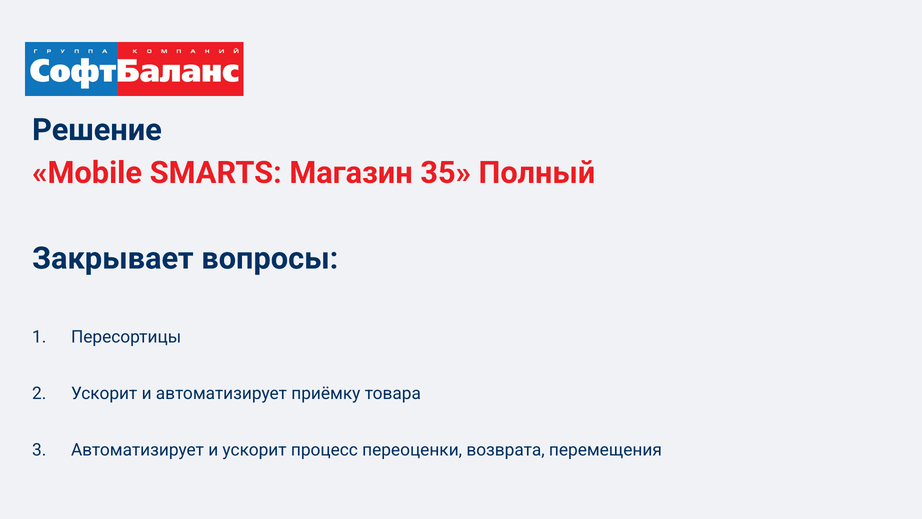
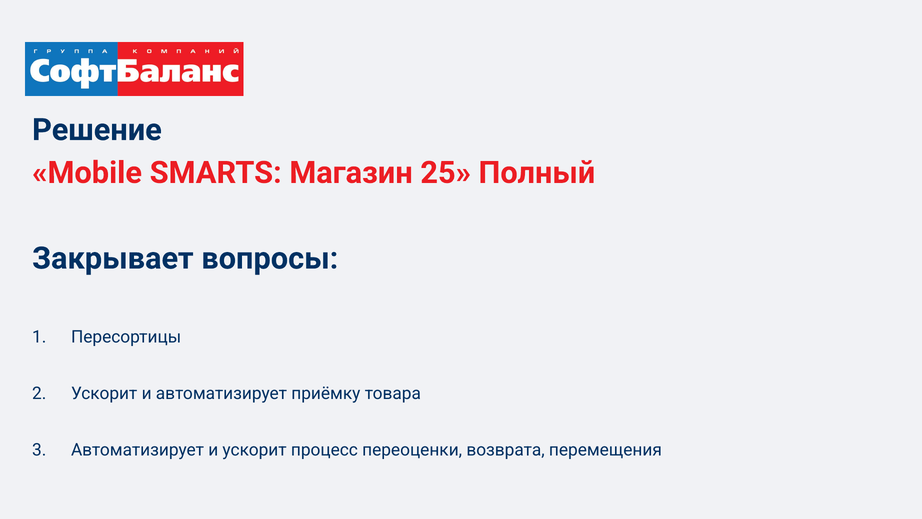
Магазин 35: 35 -> 25
